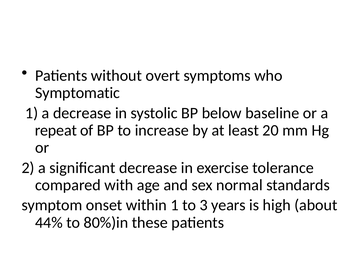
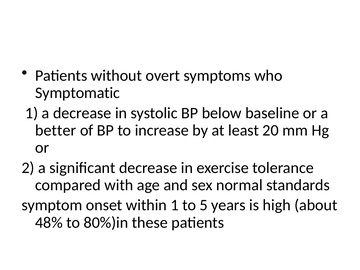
repeat: repeat -> better
3: 3 -> 5
44%: 44% -> 48%
